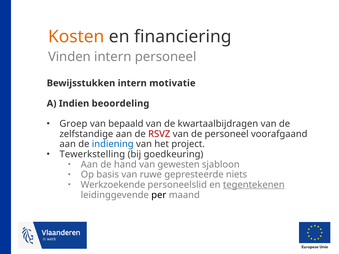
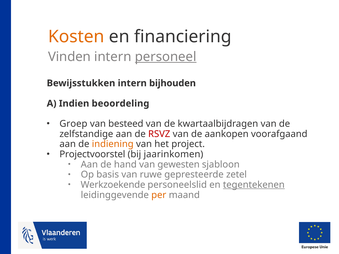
personeel at (166, 57) underline: none -> present
motivatie: motivatie -> bijhouden
bepaald: bepaald -> besteed
de personeel: personeel -> aankopen
indiening colour: blue -> orange
Tewerkstelling: Tewerkstelling -> Projectvoorstel
goedkeuring: goedkeuring -> jaarinkomen
niets: niets -> zetel
per colour: black -> orange
